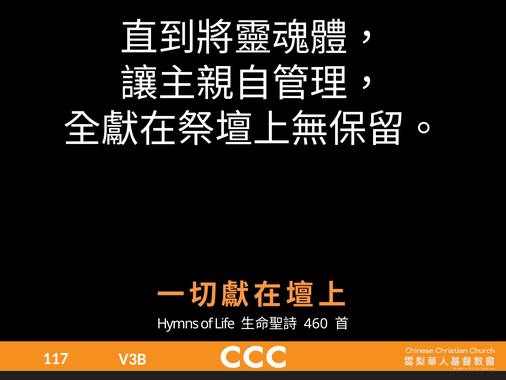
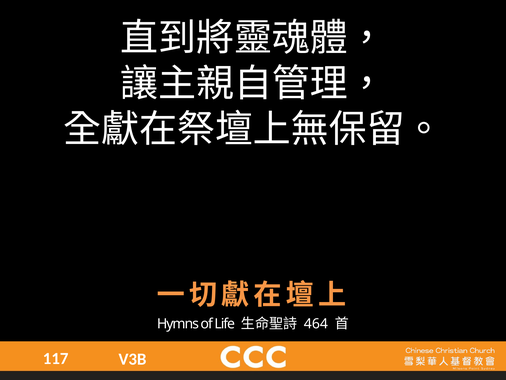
460: 460 -> 464
